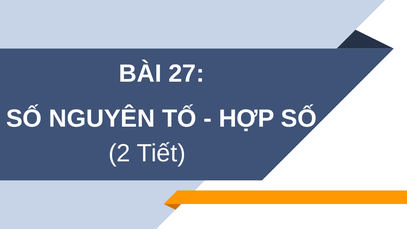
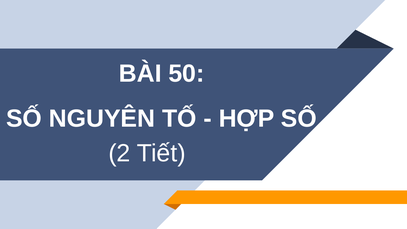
27: 27 -> 50
